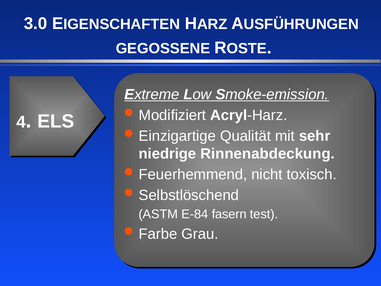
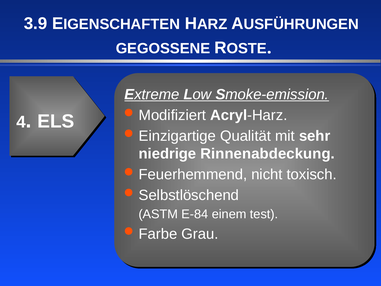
3.0: 3.0 -> 3.9
fasern: fasern -> einem
